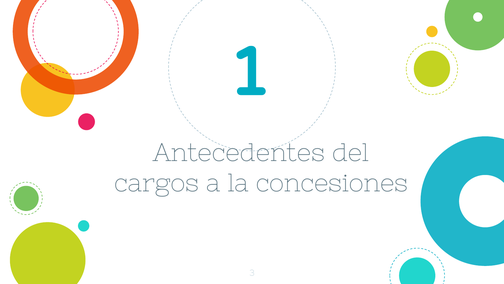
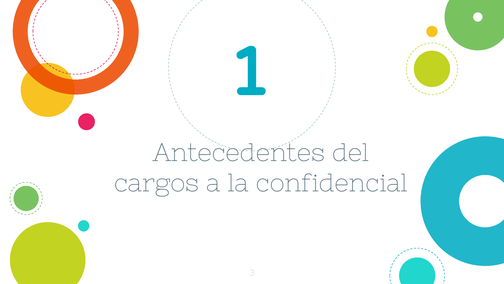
concesiones: concesiones -> confidencial
